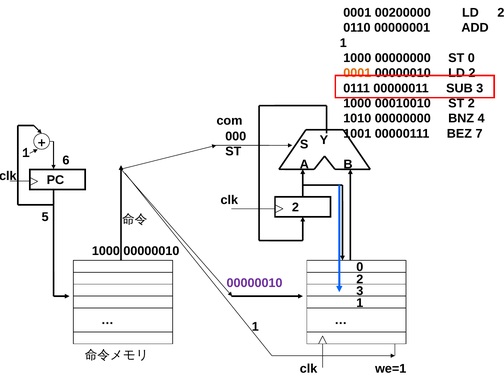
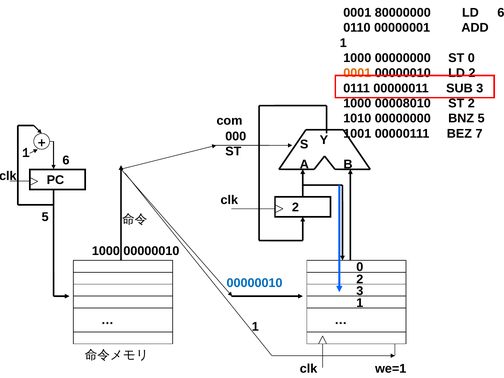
00200000: 00200000 -> 80000000
2 at (501, 13): 2 -> 6
00010010: 00010010 -> 00008010
BNZ 4: 4 -> 5
00000010 at (255, 283) colour: purple -> blue
